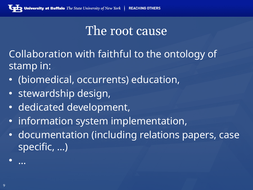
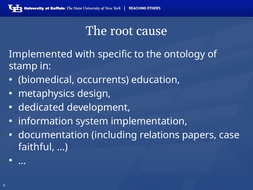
Collaboration: Collaboration -> Implemented
faithful: faithful -> specific
stewardship: stewardship -> metaphysics
specific: specific -> faithful
